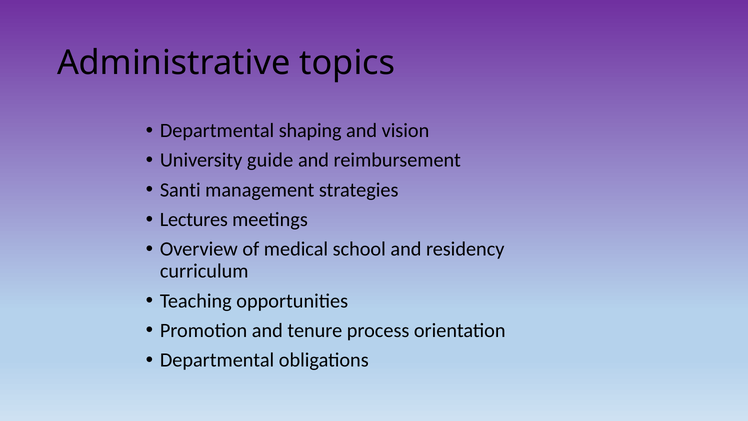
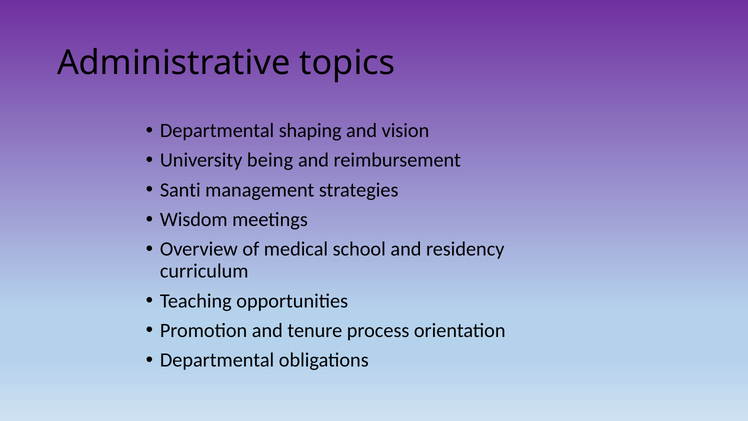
guide: guide -> being
Lectures: Lectures -> Wisdom
